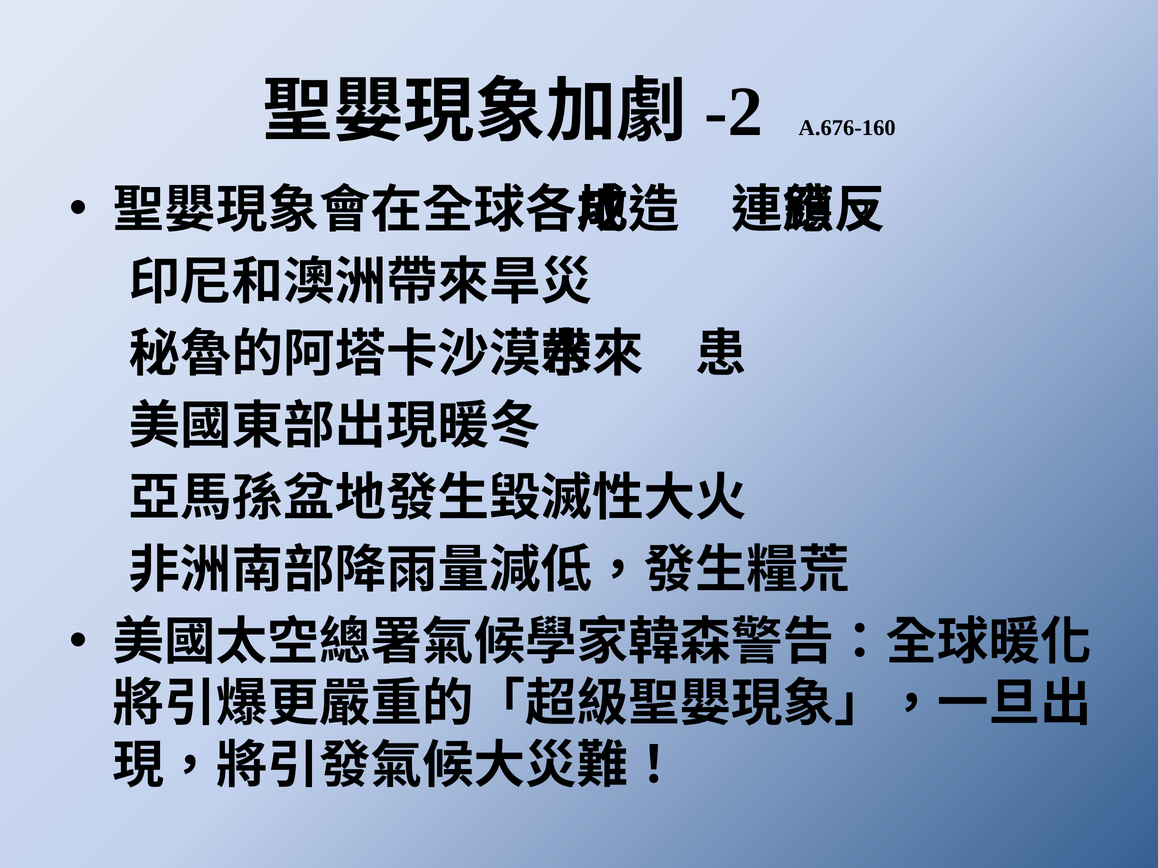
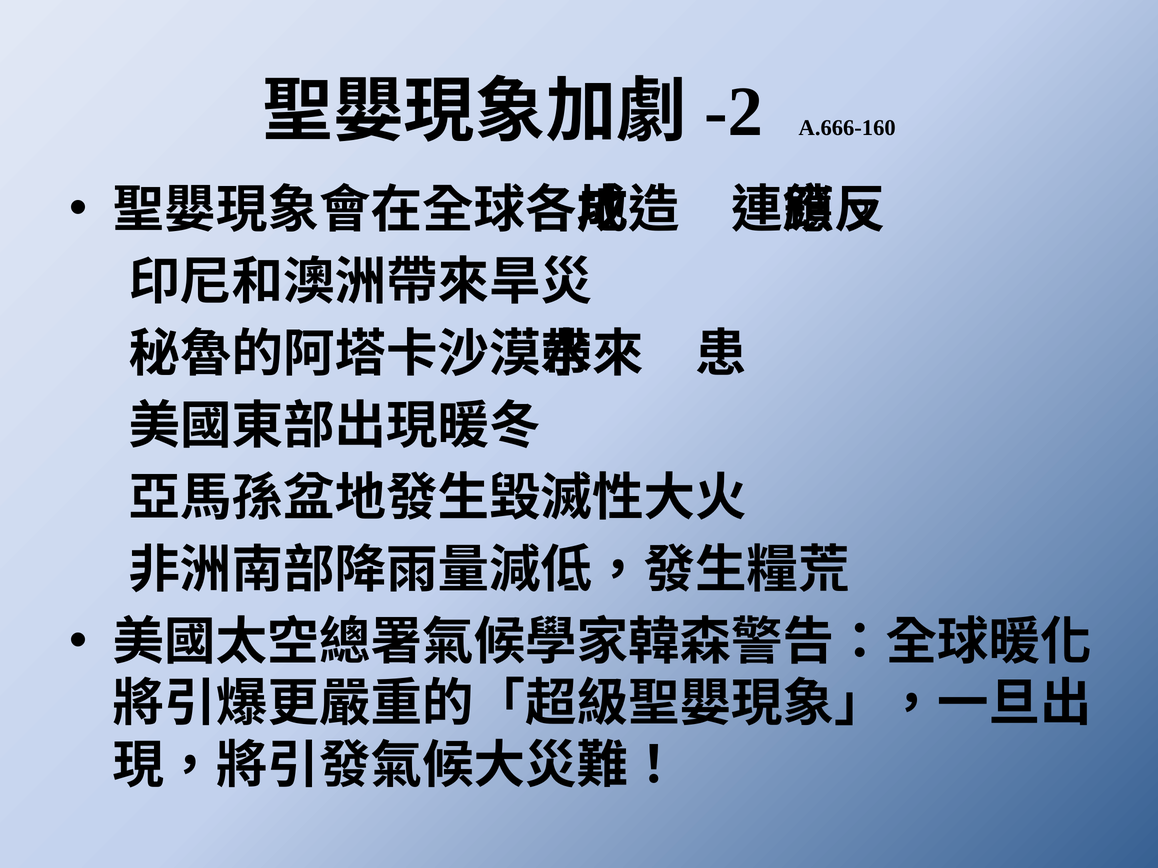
A.676-160: A.676-160 -> A.666-160
